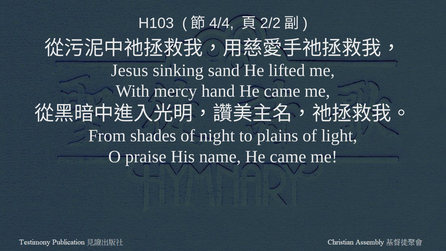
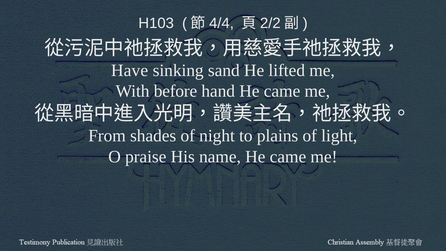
Jesus: Jesus -> Have
mercy: mercy -> before
